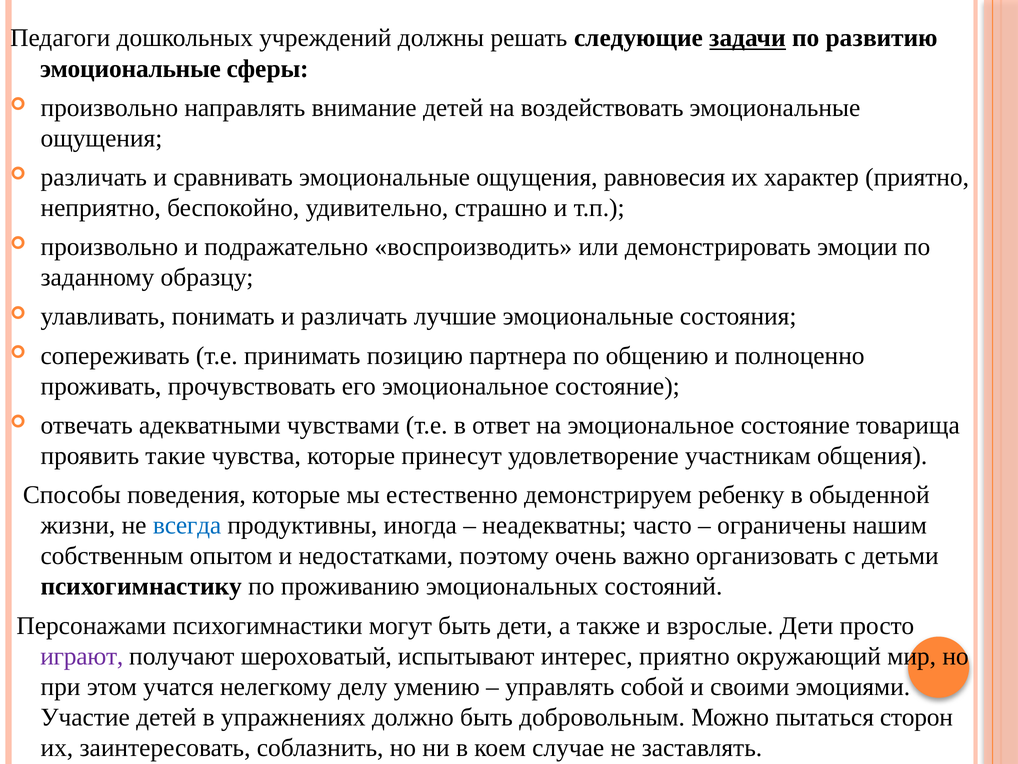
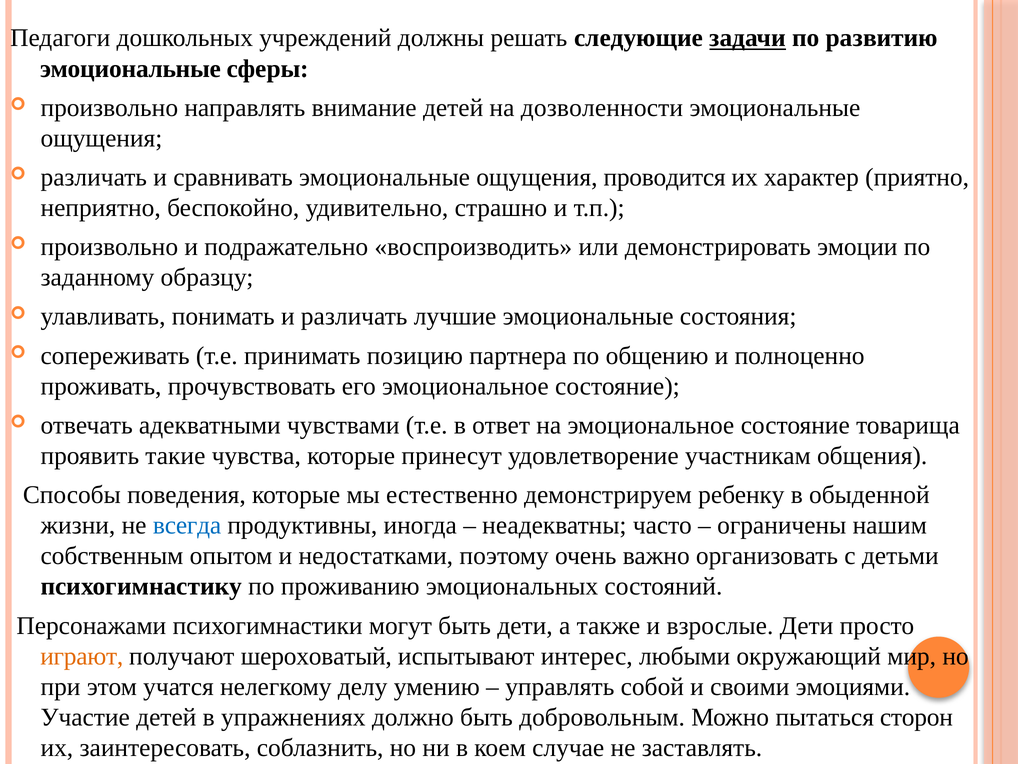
воздействовать: воздействовать -> дозволенности
равновесия: равновесия -> проводится
играют colour: purple -> orange
интерес приятно: приятно -> любыми
